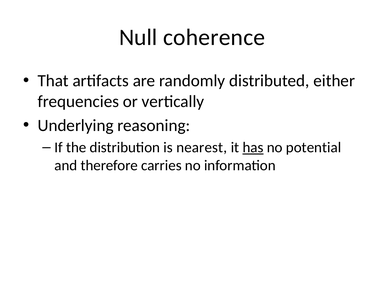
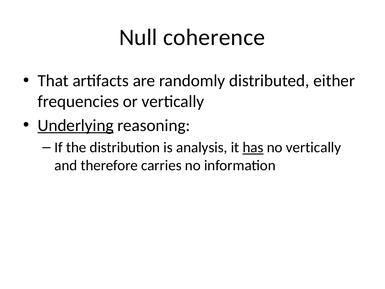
Underlying underline: none -> present
nearest: nearest -> analysis
no potential: potential -> vertically
